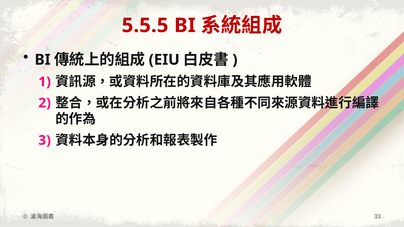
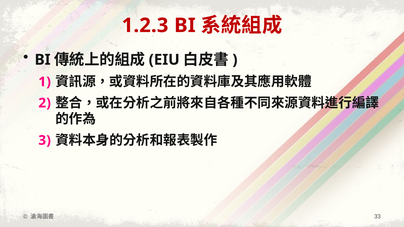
5.5.5: 5.5.5 -> 1.2.3
